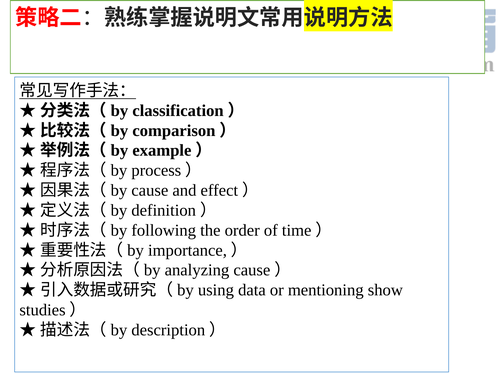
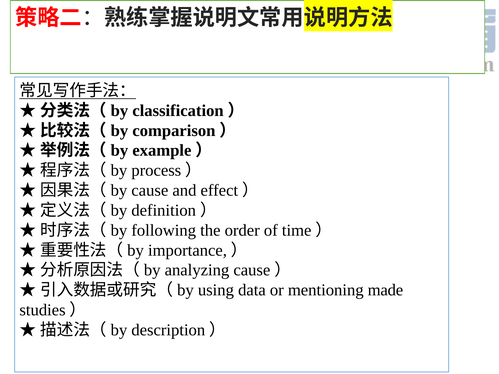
show: show -> made
